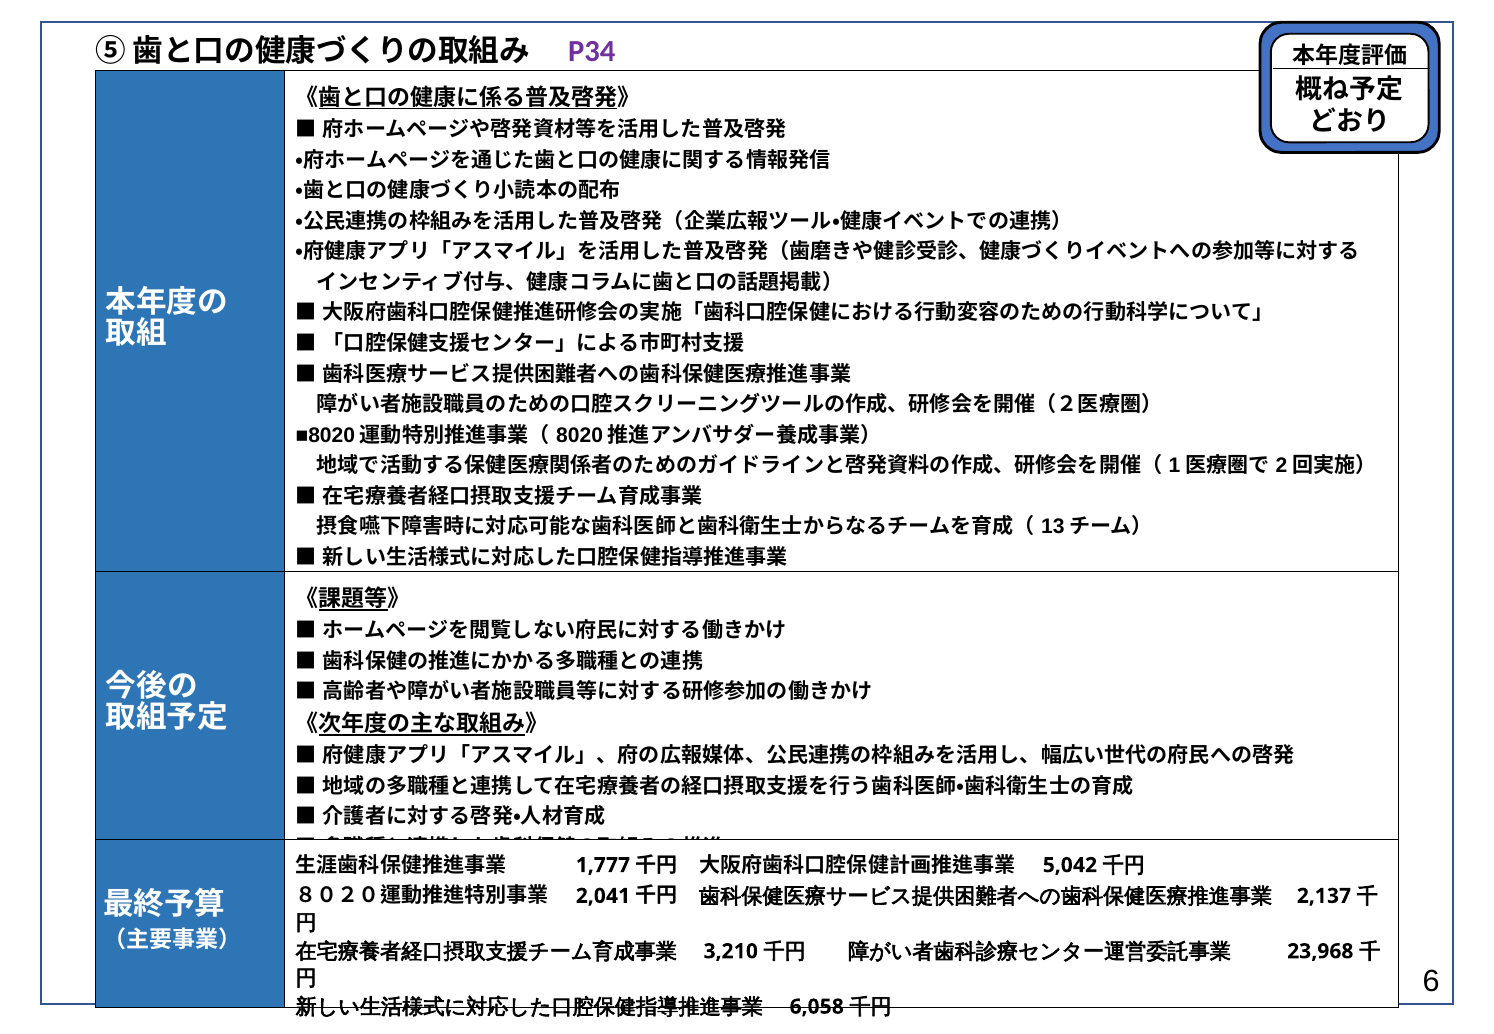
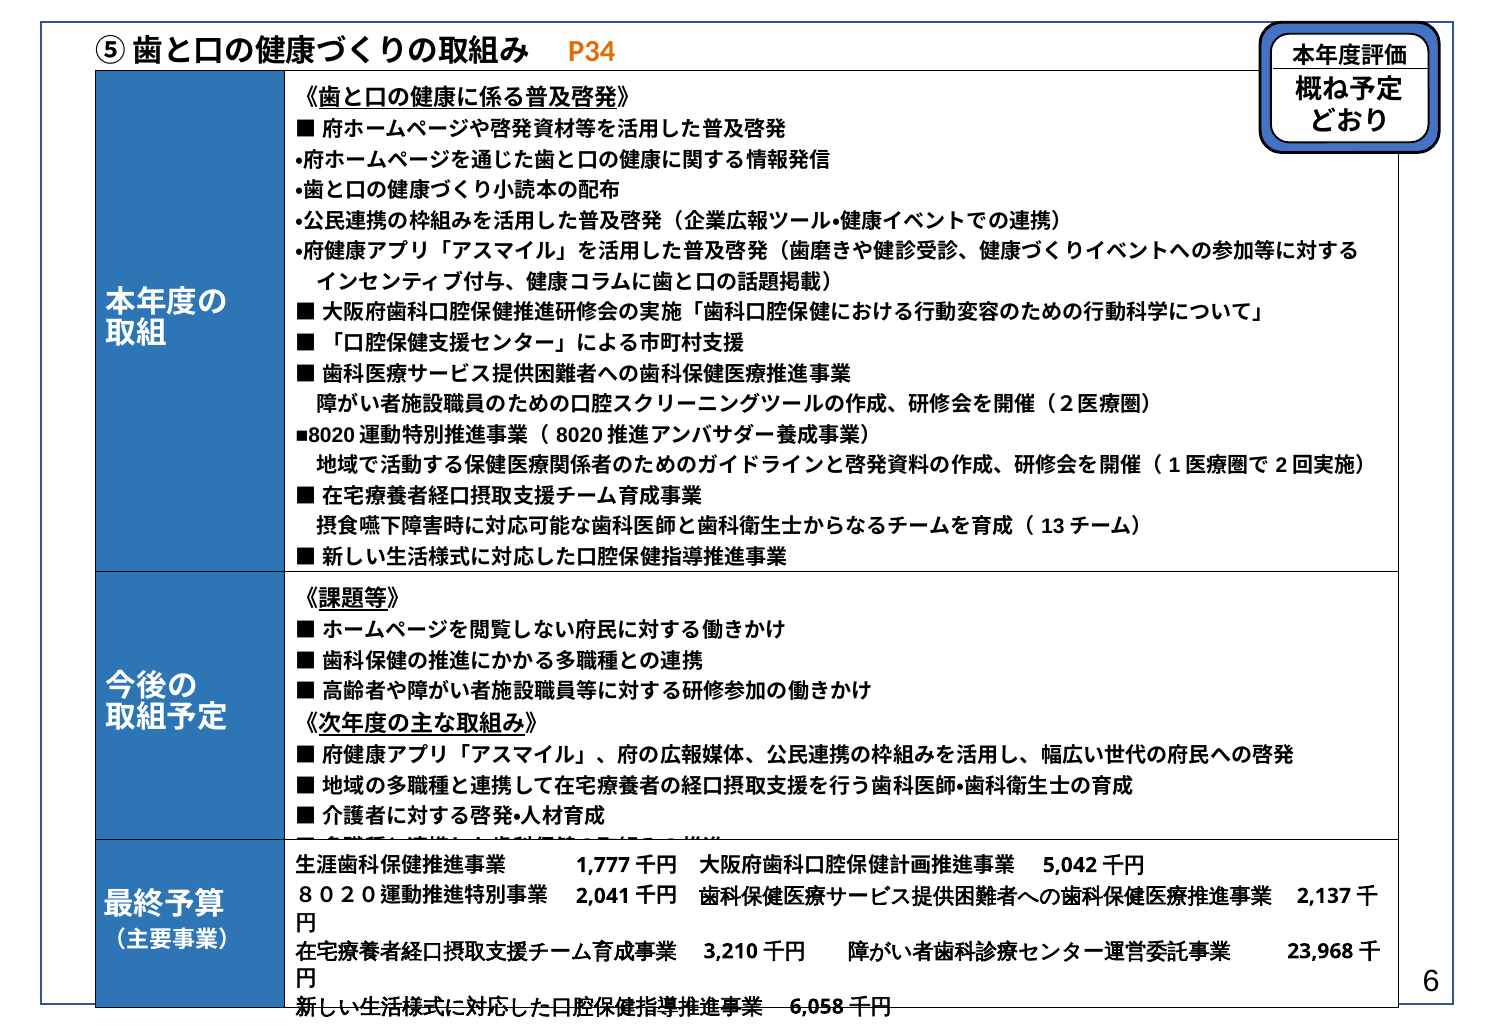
P34 colour: purple -> orange
